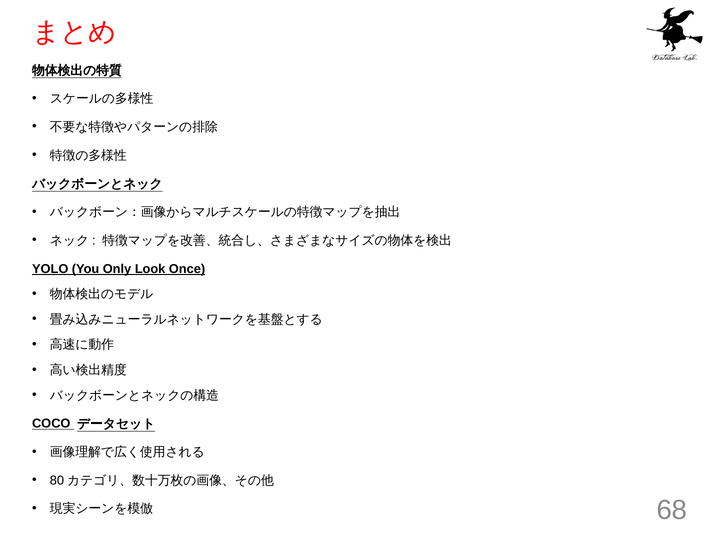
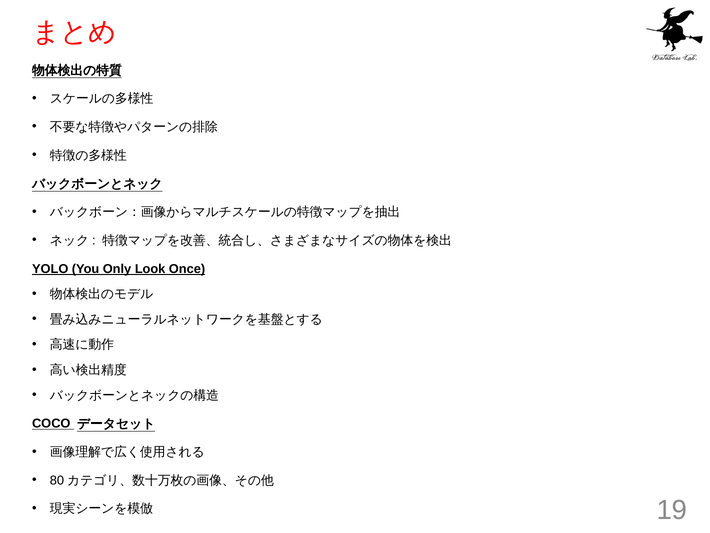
68: 68 -> 19
